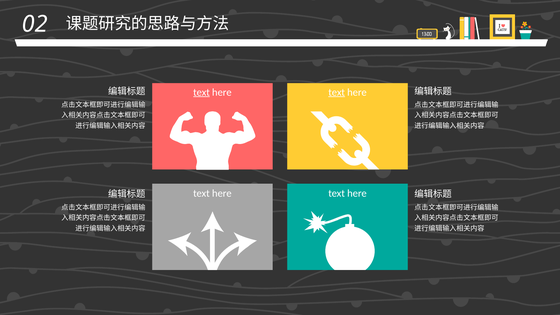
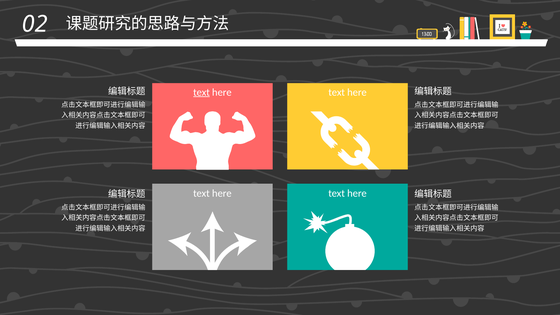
text at (337, 92) underline: present -> none
